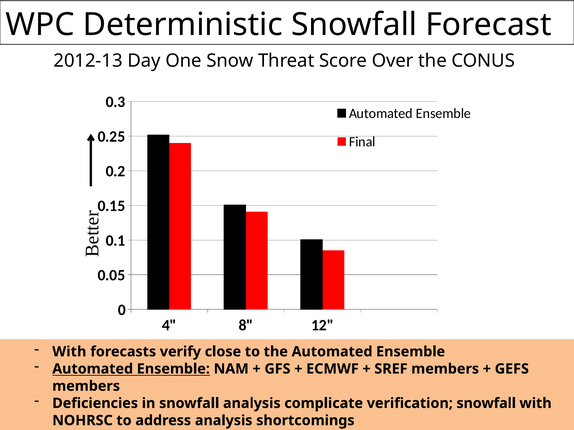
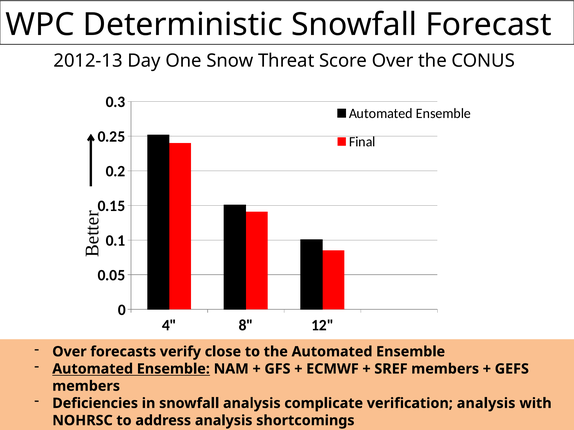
With at (69, 352): With -> Over
verification snowfall: snowfall -> analysis
